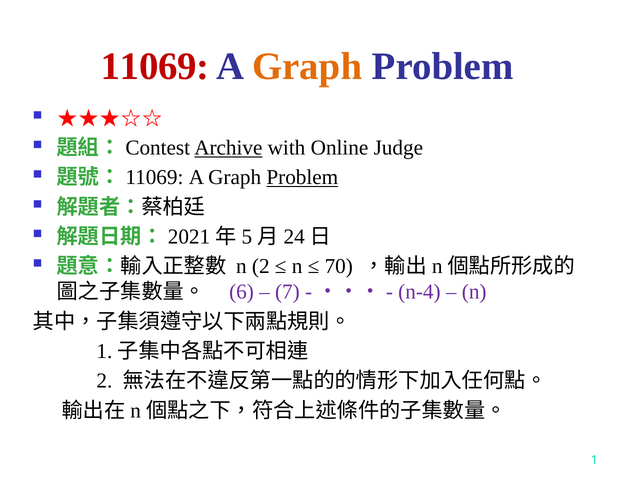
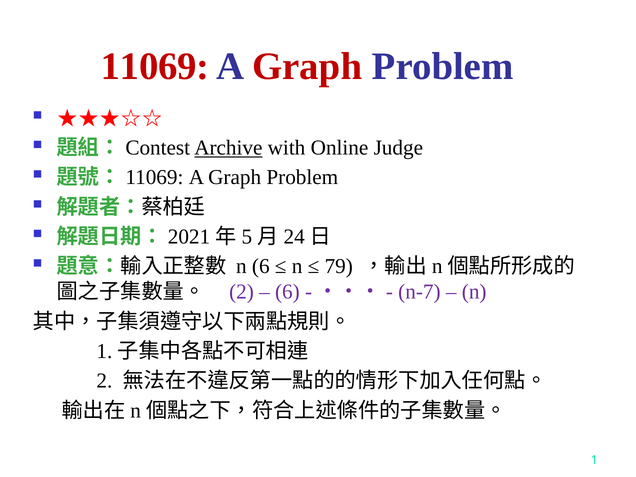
Graph at (307, 66) colour: orange -> red
Problem at (302, 177) underline: present -> none
n 2: 2 -> 6
70: 70 -> 79
6 at (242, 292): 6 -> 2
7 at (287, 292): 7 -> 6
n-4: n-4 -> n-7
